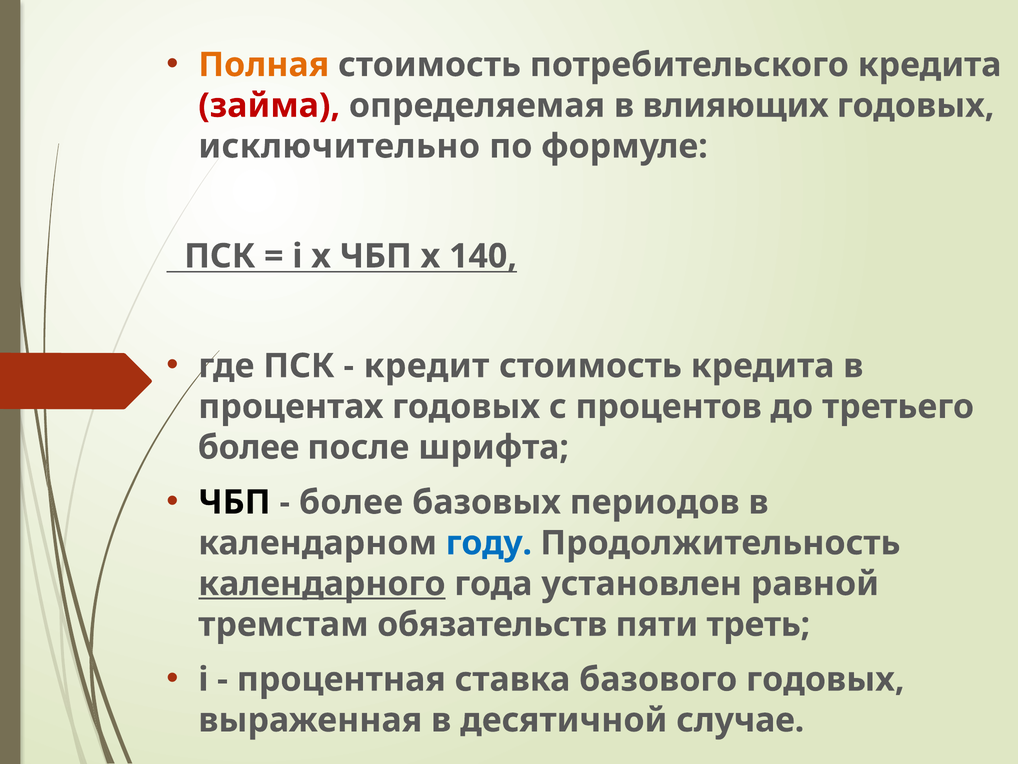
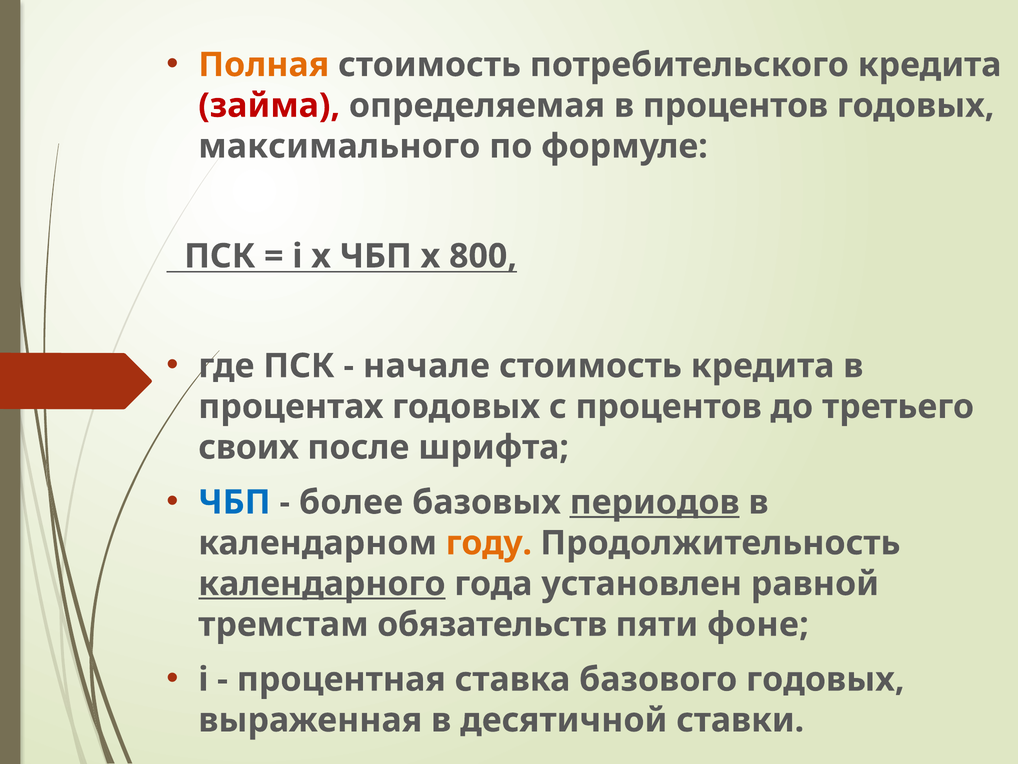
в влияющих: влияющих -> процентов
исключительно: исключительно -> максимального
140: 140 -> 800
кредит: кредит -> начале
более at (249, 447): более -> своих
ЧБП at (234, 502) colour: black -> blue
периодов underline: none -> present
году colour: blue -> orange
треть: треть -> фоне
случае: случае -> ставки
